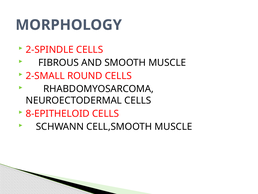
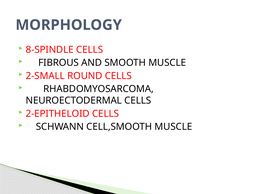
2-SPINDLE: 2-SPINDLE -> 8-SPINDLE
8-EPITHELOID: 8-EPITHELOID -> 2-EPITHELOID
